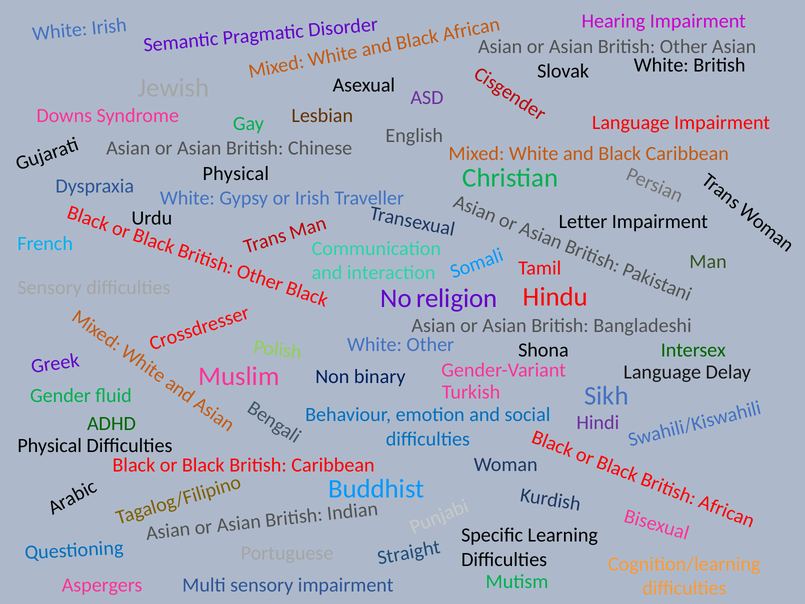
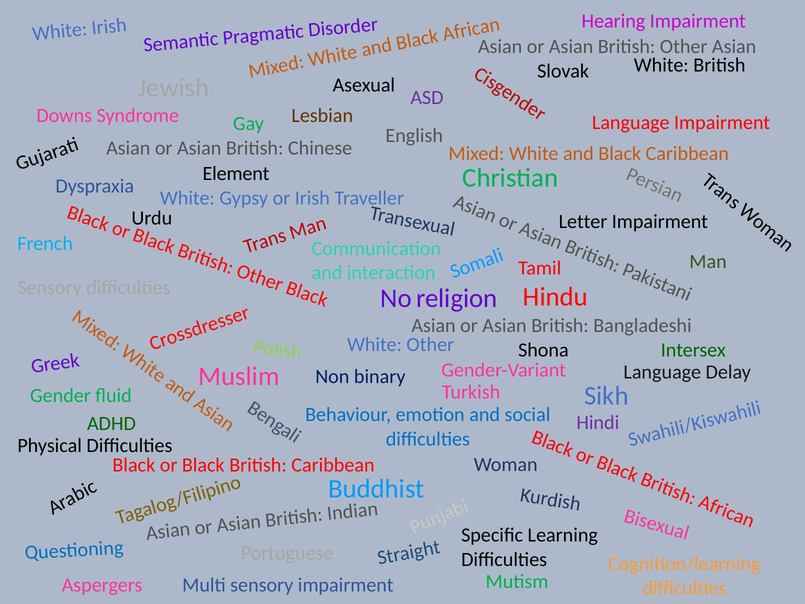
Physical at (236, 173): Physical -> Element
